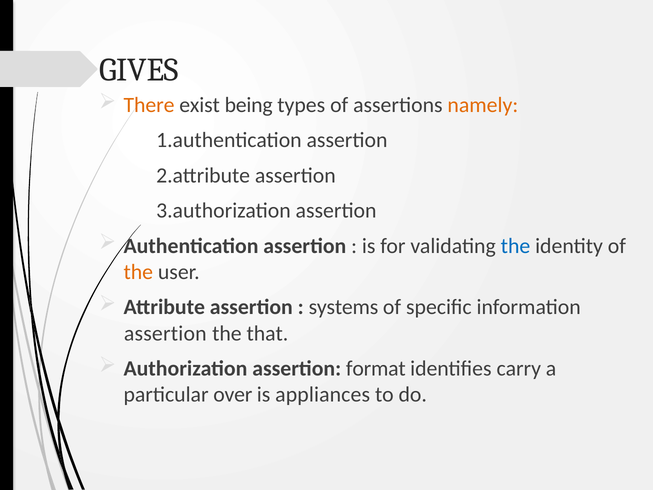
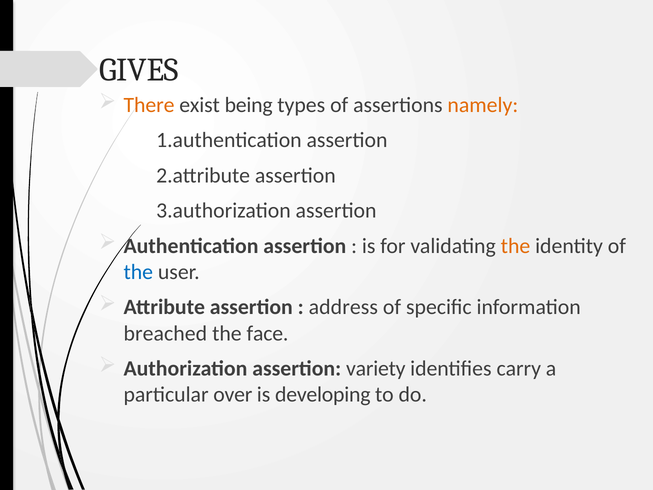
the at (515, 246) colour: blue -> orange
the at (138, 272) colour: orange -> blue
systems: systems -> address
assertion at (165, 333): assertion -> breached
that: that -> face
format: format -> variety
appliances: appliances -> developing
